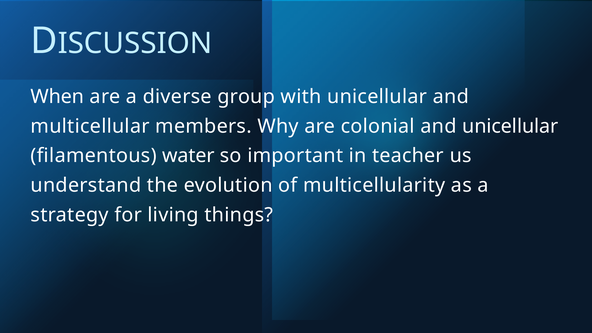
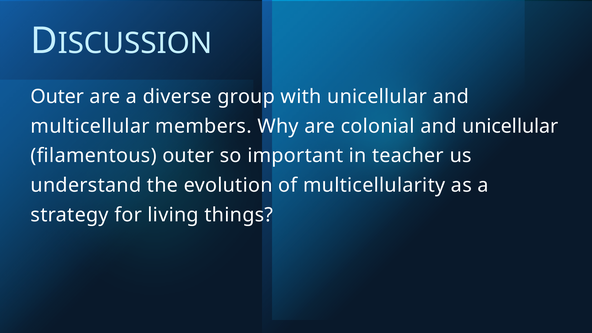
When at (57, 97): When -> Outer
filamentous water: water -> outer
